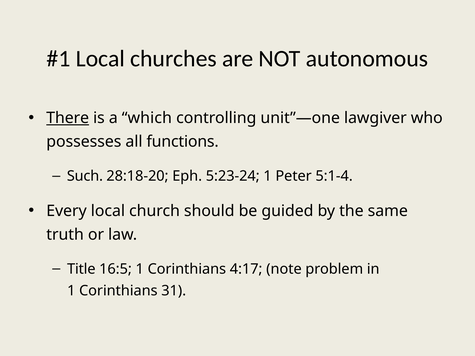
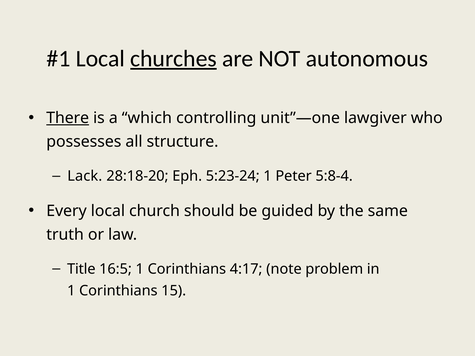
churches underline: none -> present
functions: functions -> structure
Such: Such -> Lack
5:1-4: 5:1-4 -> 5:8-4
31: 31 -> 15
